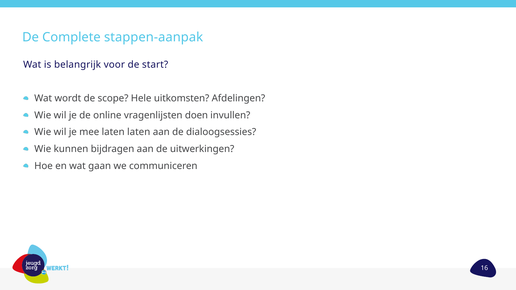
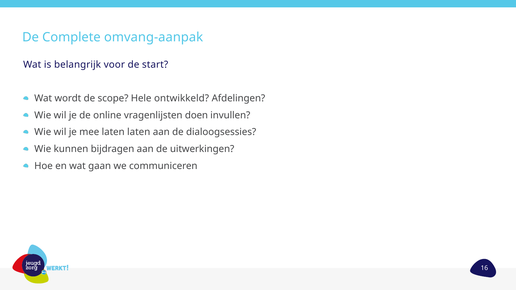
stappen-aanpak: stappen-aanpak -> omvang-aanpak
uitkomsten: uitkomsten -> ontwikkeld
